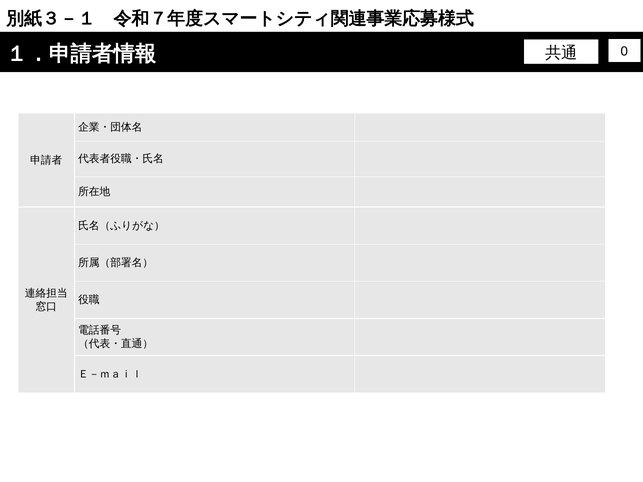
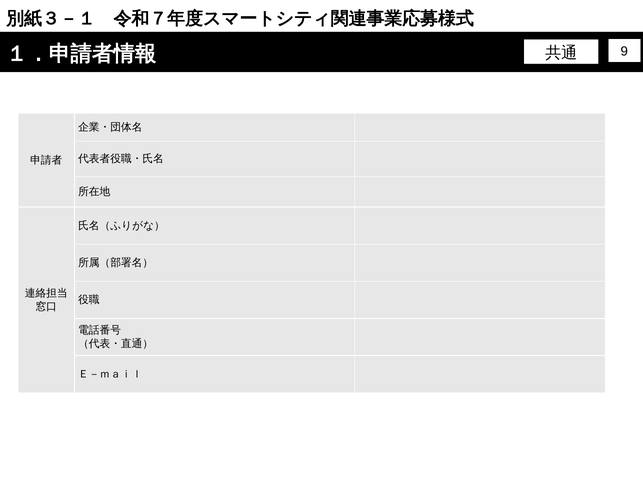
0: 0 -> 9
